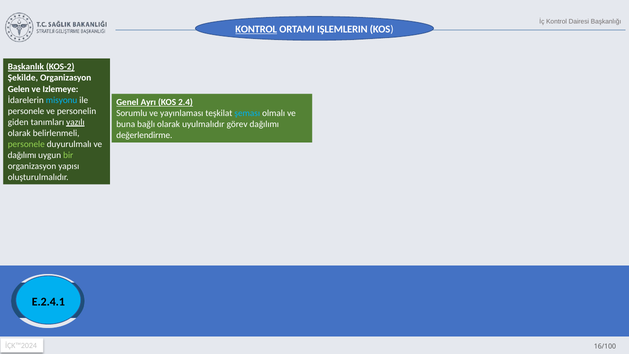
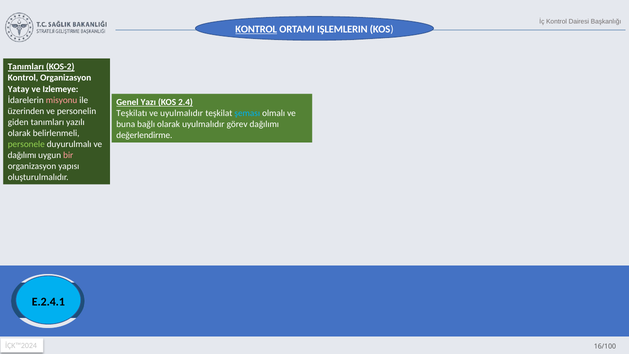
Başkanlık at (26, 67): Başkanlık -> Tanımları
Şekilde at (23, 78): Şekilde -> Kontrol
Gelen: Gelen -> Yatay
misyonu colour: light blue -> pink
Ayrı: Ayrı -> Yazı
personele at (26, 111): personele -> üzerinden
Sorumlu: Sorumlu -> Teşkilatı
ve yayınlaması: yayınlaması -> uyulmalıdır
yazılı underline: present -> none
bir colour: light green -> pink
